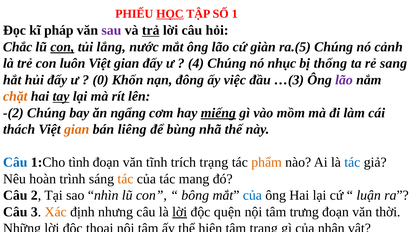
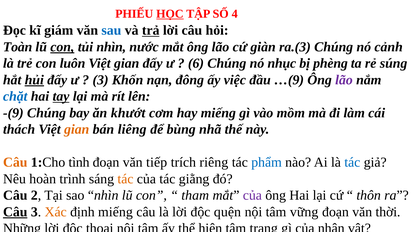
1: 1 -> 4
pháp: pháp -> giám
sau colour: purple -> blue
Chắc: Chắc -> Toàn
tủi lắng: lắng -> nhìn
ra.(5: ra.(5 -> ra.(3
4: 4 -> 6
thống: thống -> phèng
sang: sang -> súng
hủi underline: none -> present
0 at (101, 80): 0 -> 3
…(3: …(3 -> …(9
chặt colour: orange -> blue
-(2: -(2 -> -(9
ngẩng: ngẩng -> khướt
miếng at (218, 113) underline: present -> none
Câu at (15, 162) colour: blue -> orange
tĩnh: tĩnh -> tiếp
trích trạng: trạng -> riêng
phẩm colour: orange -> blue
mang: mang -> giằng
bông: bông -> tham
của at (252, 195) colour: blue -> purple
luận: luận -> thôn
Câu at (15, 212) underline: none -> present
định nhưng: nhưng -> miếng
lời at (180, 212) underline: present -> none
trưng: trưng -> vững
